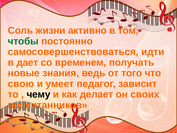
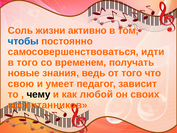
чтобы colour: green -> blue
в дает: дает -> того
делает: делает -> любой
